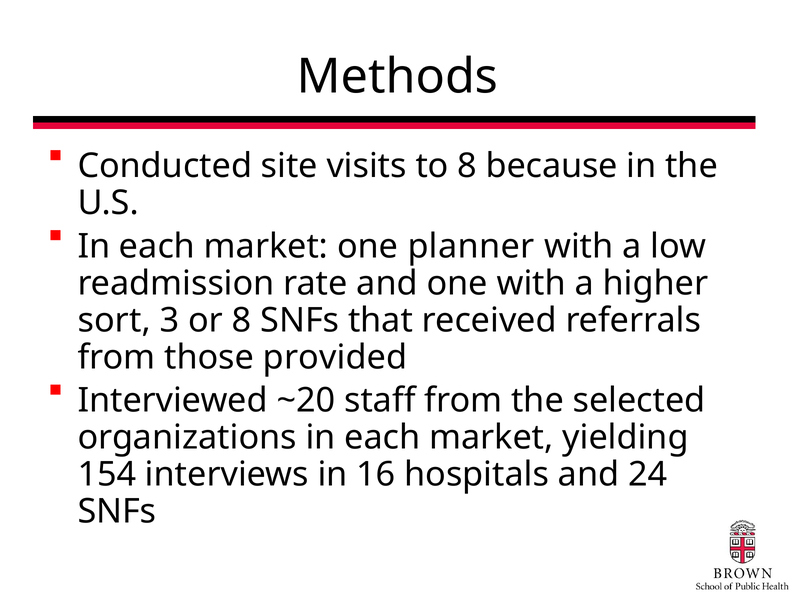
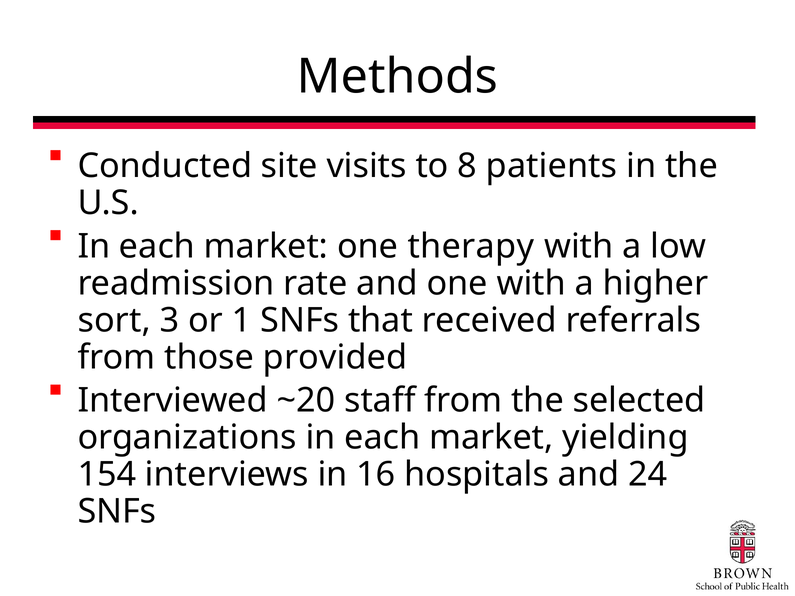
because: because -> patients
planner: planner -> therapy
or 8: 8 -> 1
